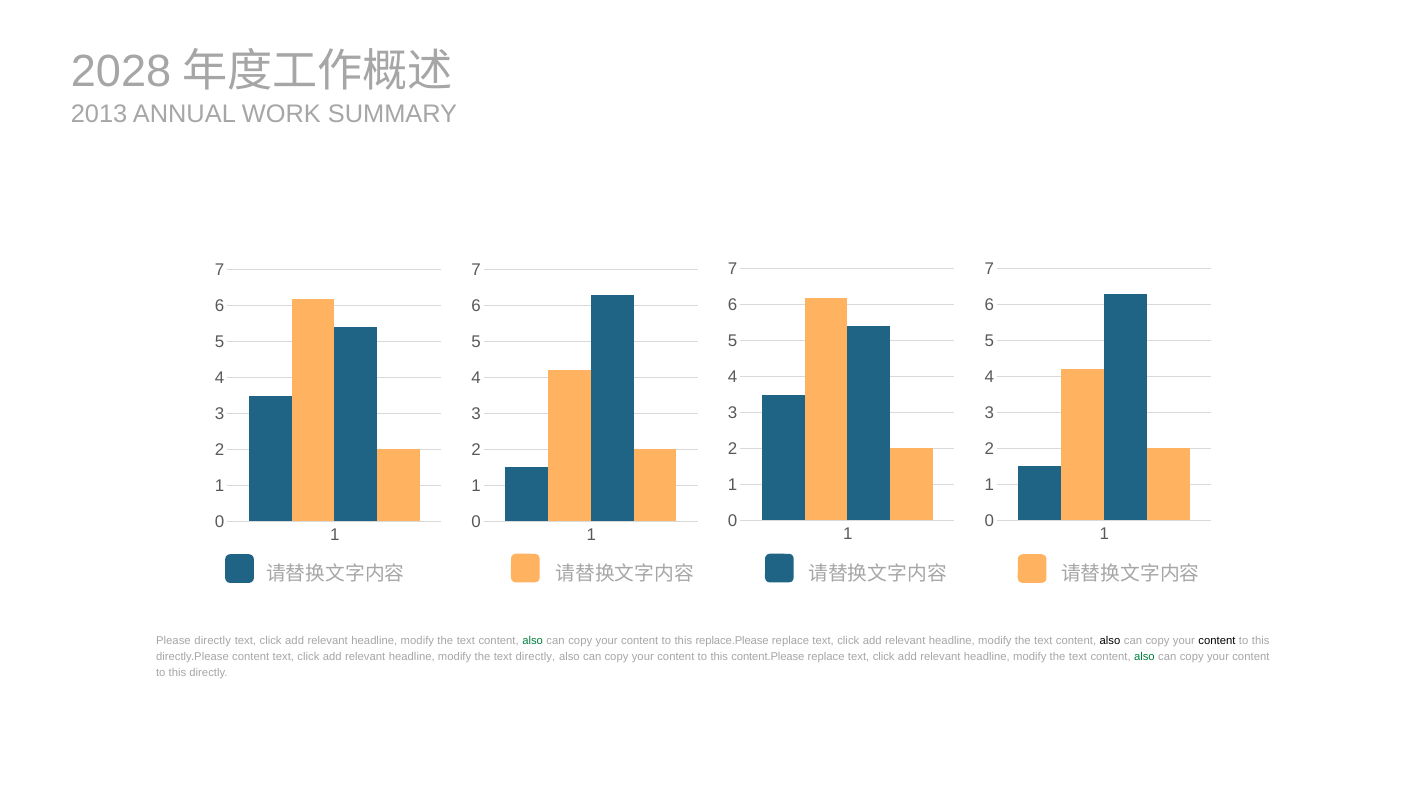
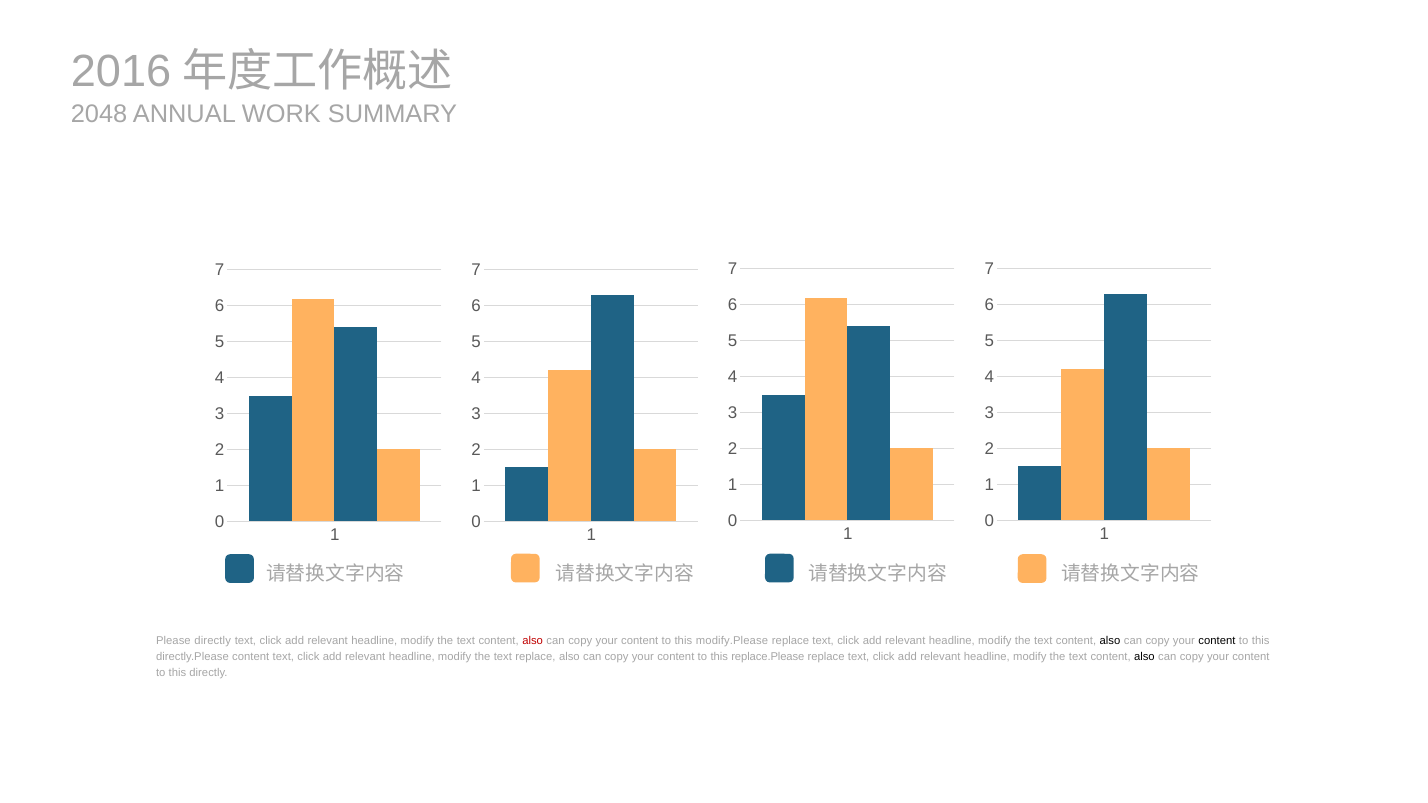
2028: 2028 -> 2016
2013: 2013 -> 2048
also at (533, 641) colour: green -> red
replace.Please: replace.Please -> modify.Please
text directly: directly -> replace
content.Please: content.Please -> replace.Please
also at (1144, 657) colour: green -> black
